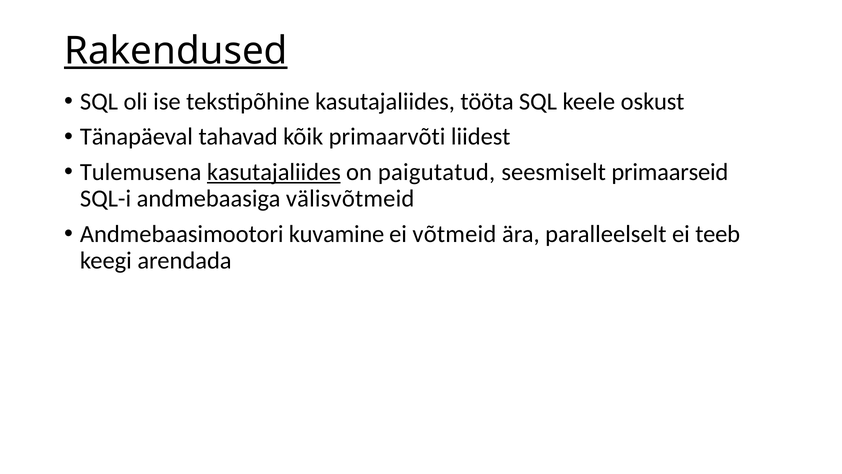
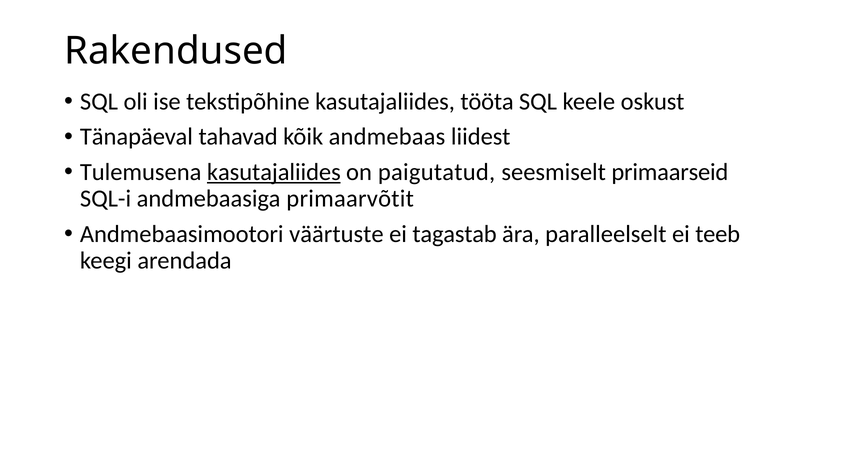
Rakendused underline: present -> none
primaarvõti: primaarvõti -> andmebaas
välisvõtmeid: välisvõtmeid -> primaarvõtit
kuvamine: kuvamine -> väärtuste
võtmeid: võtmeid -> tagastab
